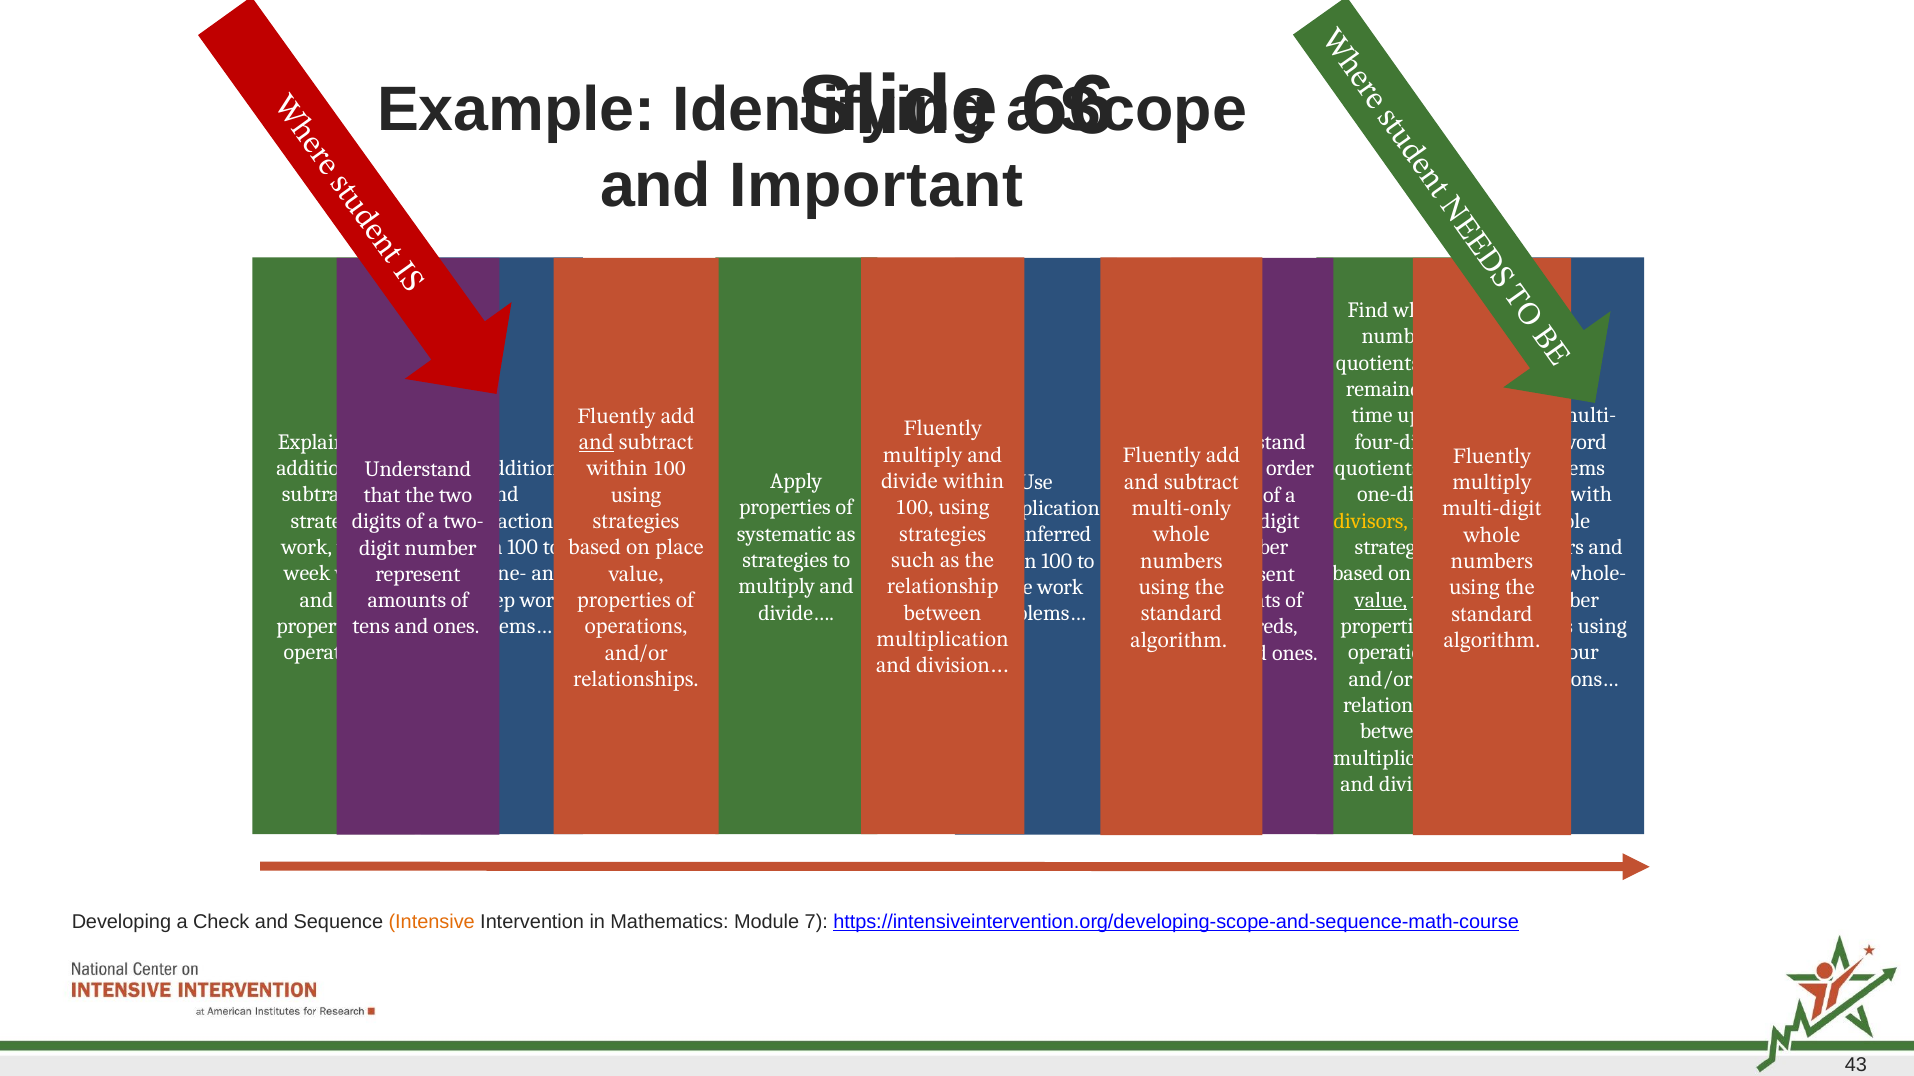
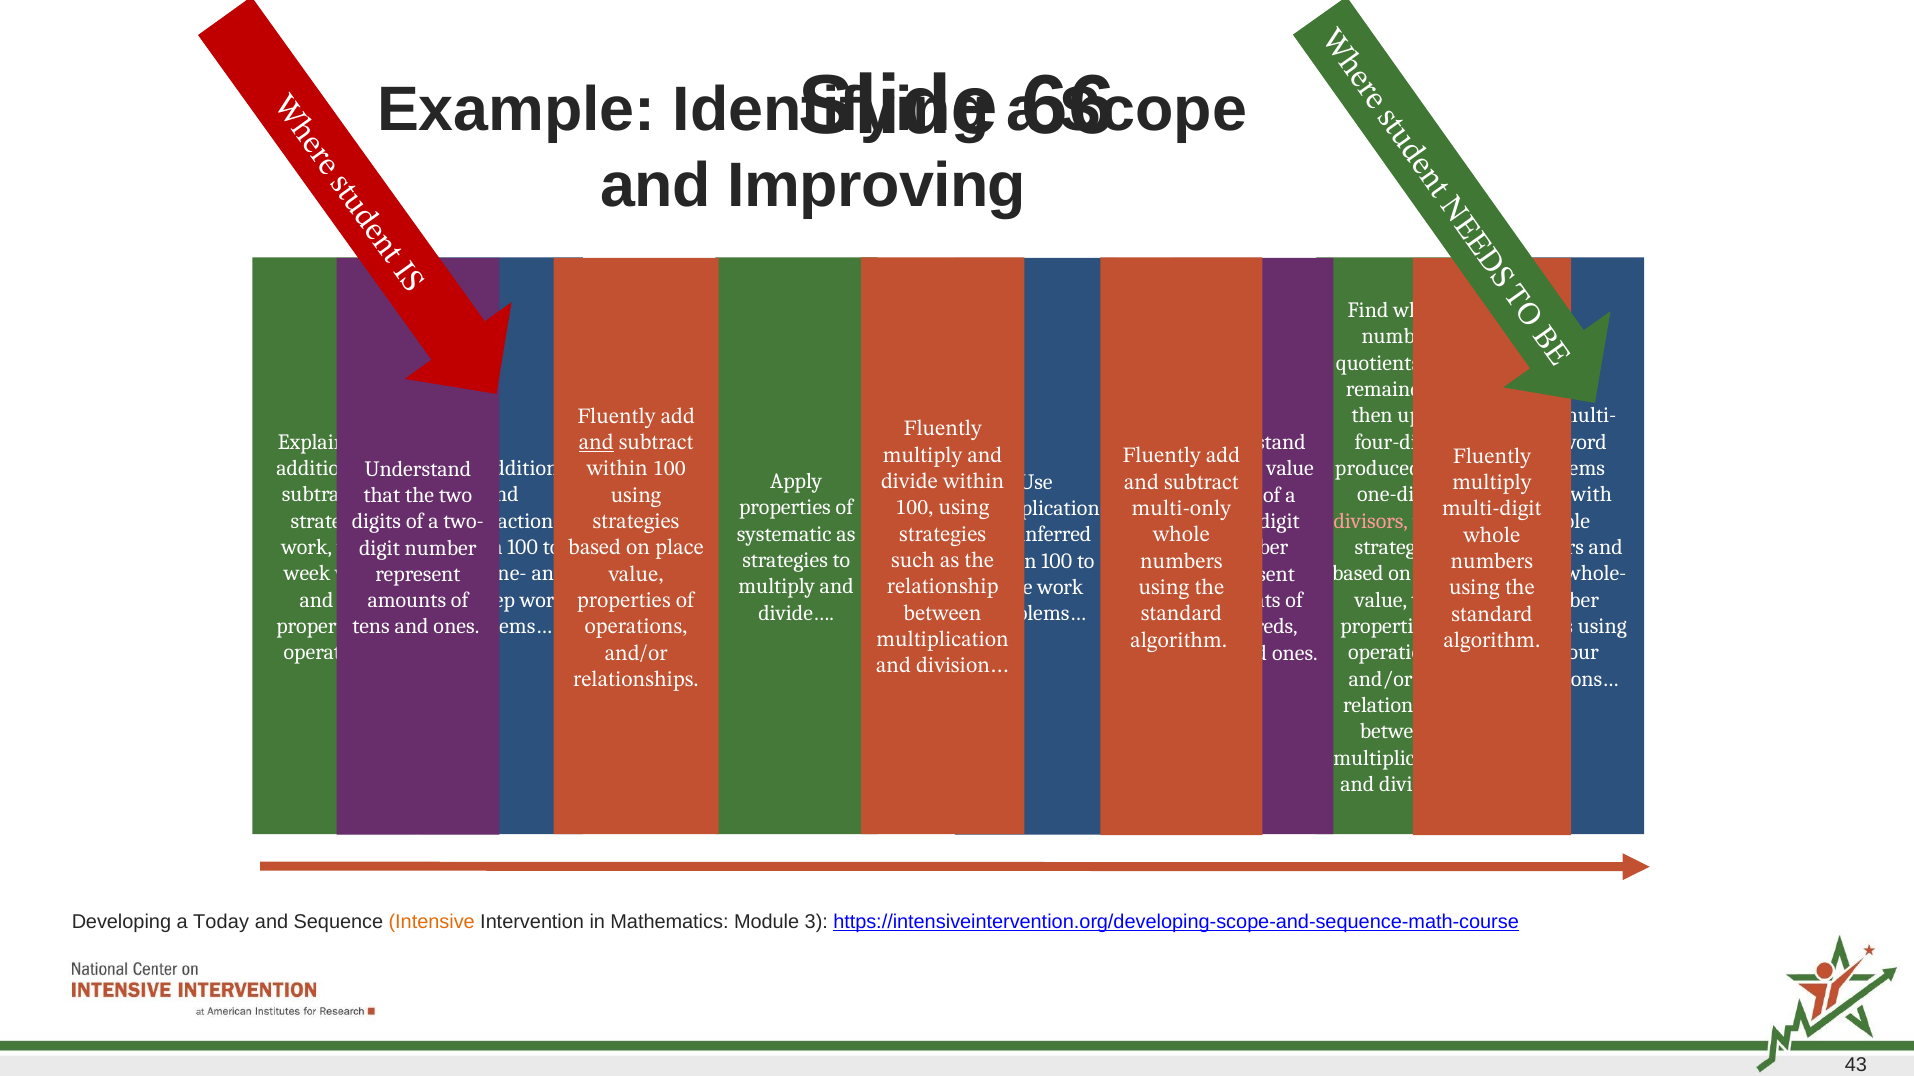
Important: Important -> Improving
time: time -> then
quotients at (1378, 469): quotients -> produced
order at (1290, 469): order -> value
divisors colour: yellow -> pink
value at (1381, 600) underline: present -> none
Check: Check -> Today
7: 7 -> 3
